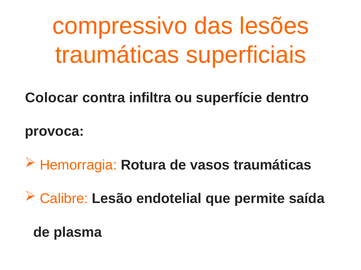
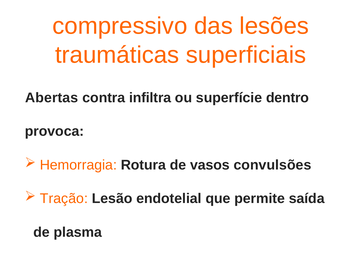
Colocar: Colocar -> Abertas
vasos traumáticas: traumáticas -> convulsões
Calibre: Calibre -> Tração
